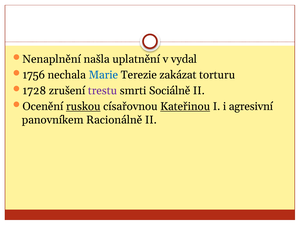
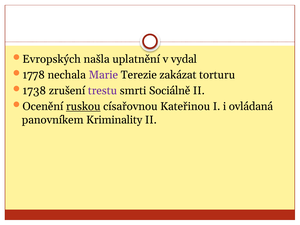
Nenaplnění: Nenaplnění -> Evropských
1756: 1756 -> 1778
Marie colour: blue -> purple
1728: 1728 -> 1738
Kateřinou underline: present -> none
agresivní: agresivní -> ovládaná
Racionálně: Racionálně -> Kriminality
